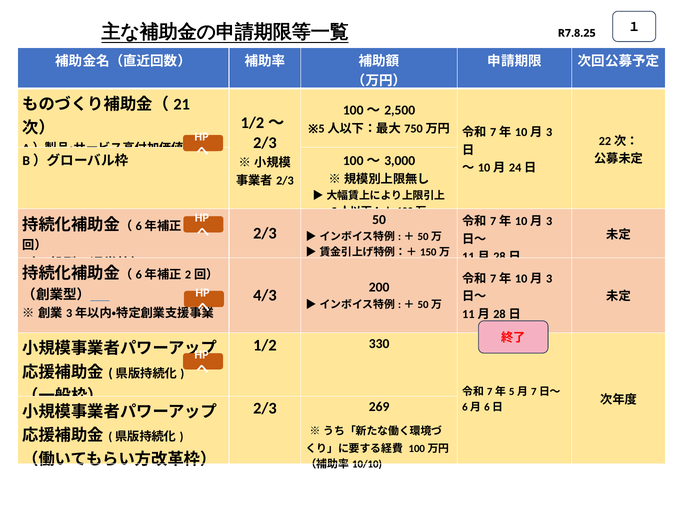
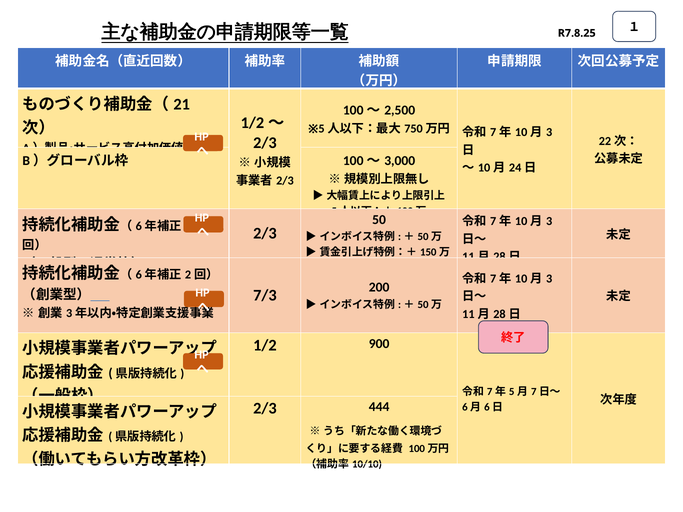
4/3: 4/3 -> 7/3
330: 330 -> 900
269: 269 -> 444
